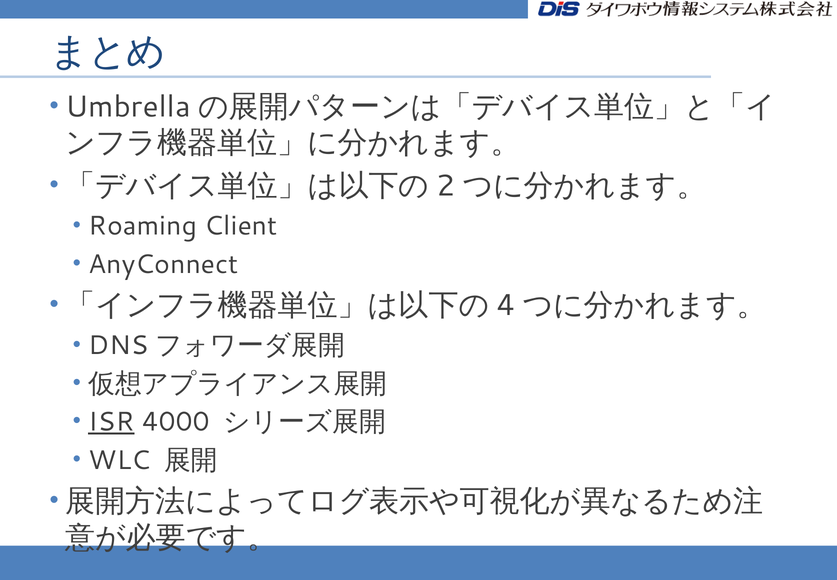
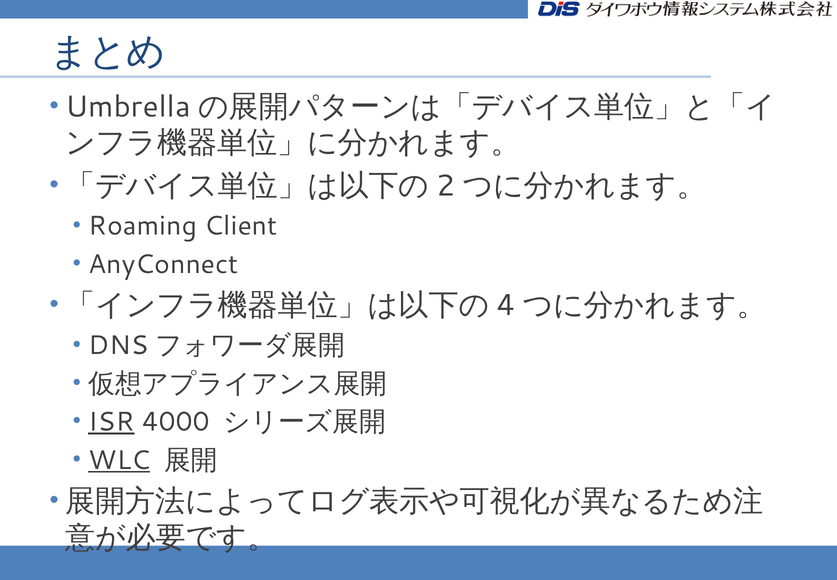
WLC underline: none -> present
